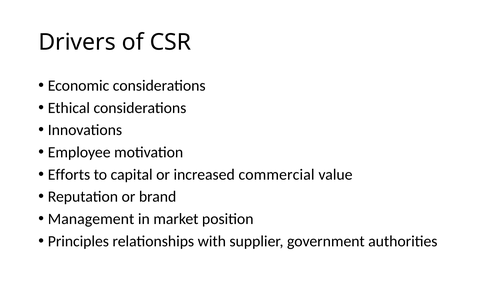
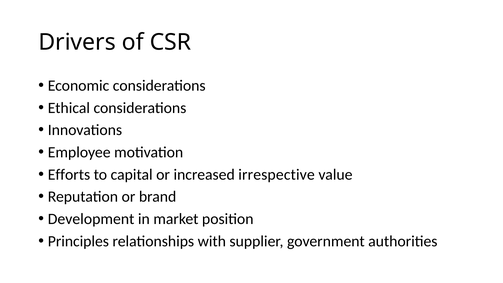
commercial: commercial -> irrespective
Management: Management -> Development
